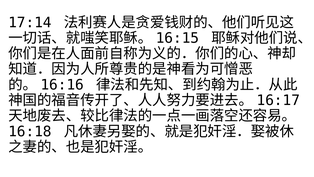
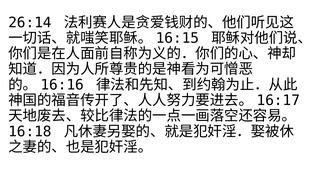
17:14: 17:14 -> 26:14
